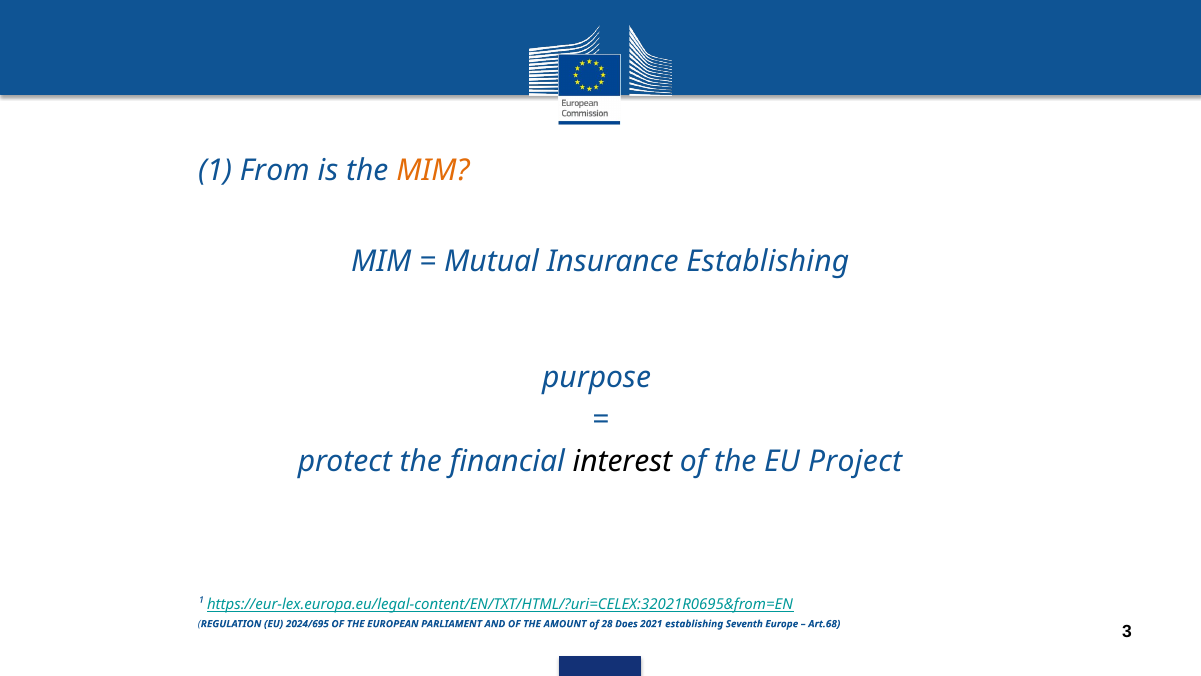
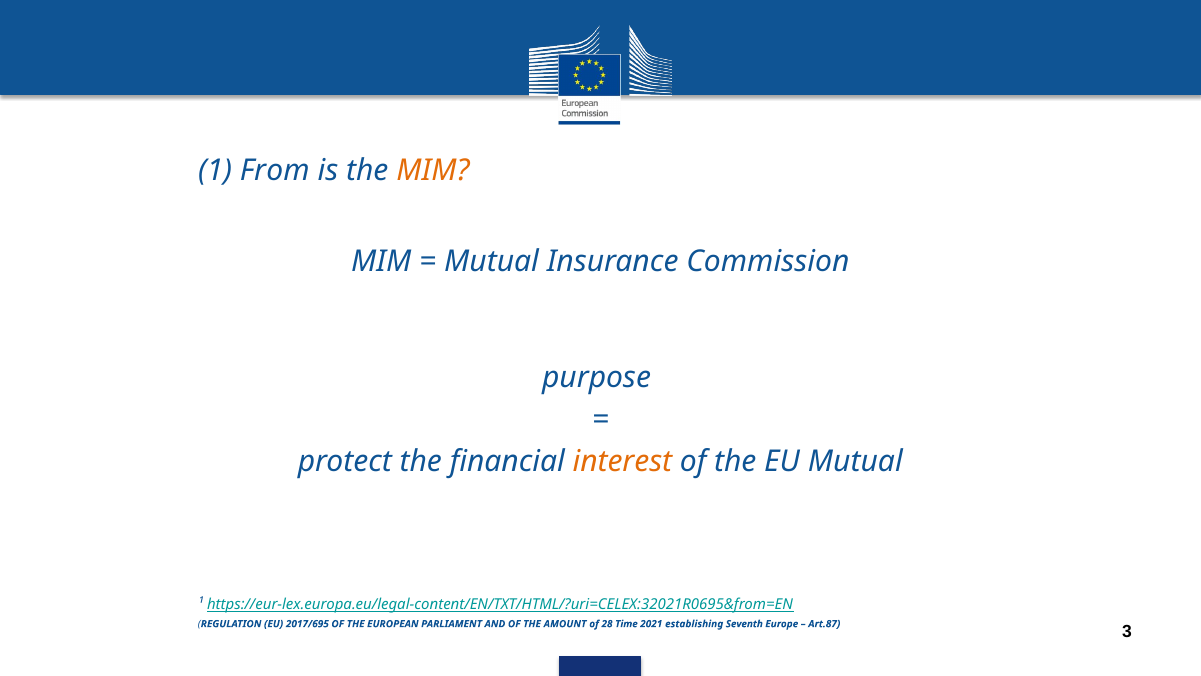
Insurance Establishing: Establishing -> Commission
interest colour: black -> orange
EU Project: Project -> Mutual
2024/695: 2024/695 -> 2017/695
Does: Does -> Time
Art.68: Art.68 -> Art.87
